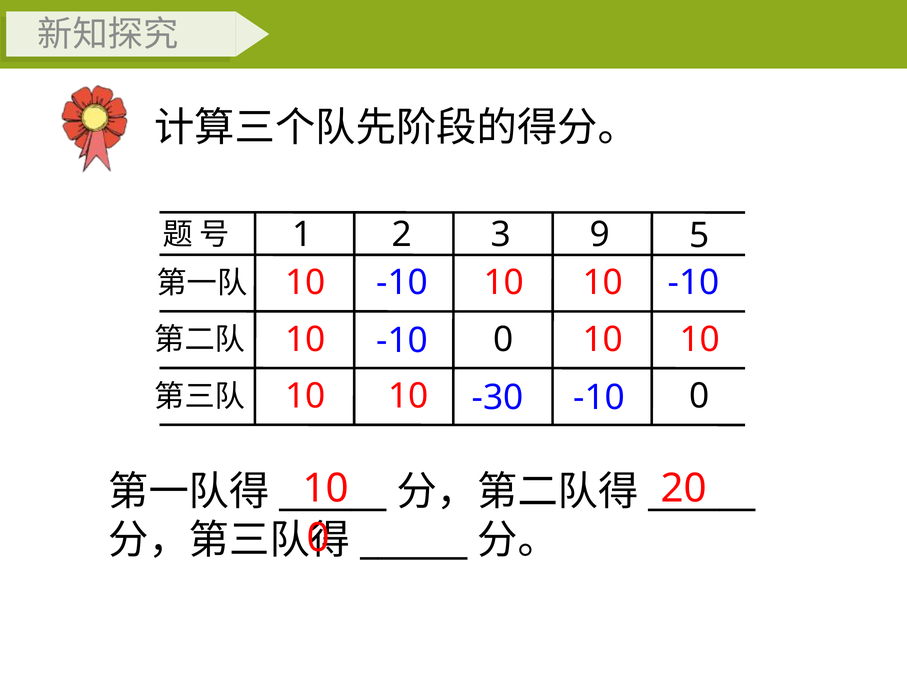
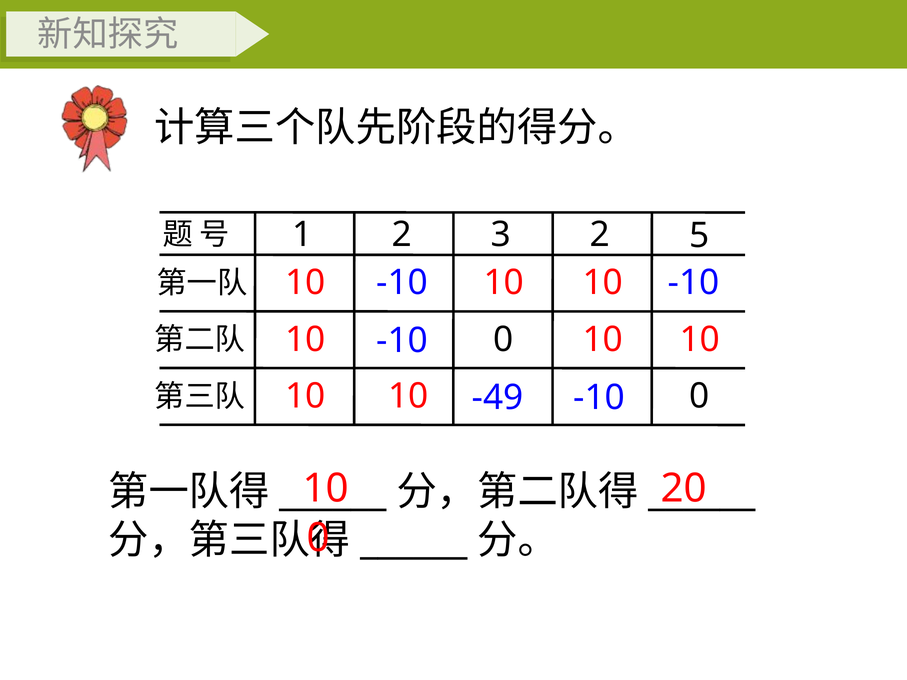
3 9: 9 -> 2
-30: -30 -> -49
